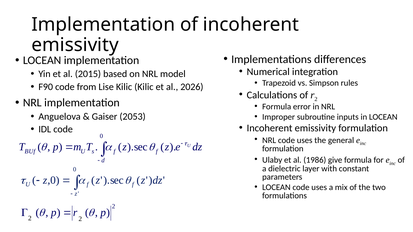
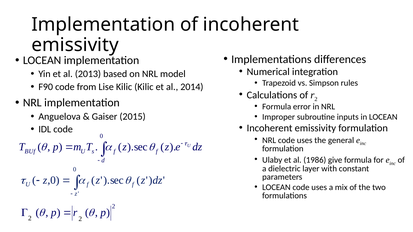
2015: 2015 -> 2013
2026: 2026 -> 2014
2053: 2053 -> 2015
